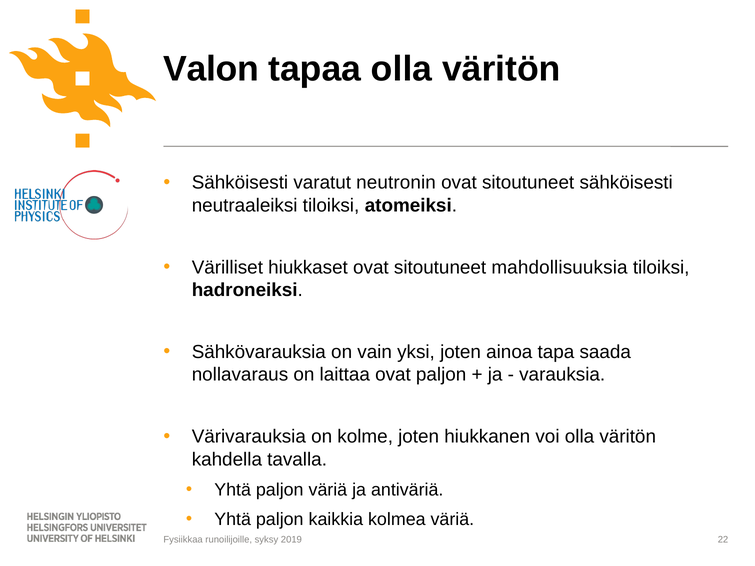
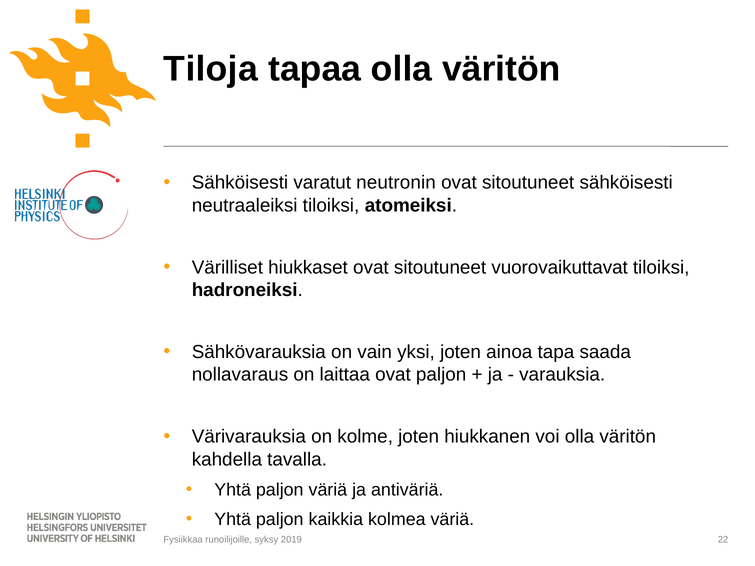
Valon: Valon -> Tiloja
mahdollisuuksia: mahdollisuuksia -> vuorovaikuttavat
